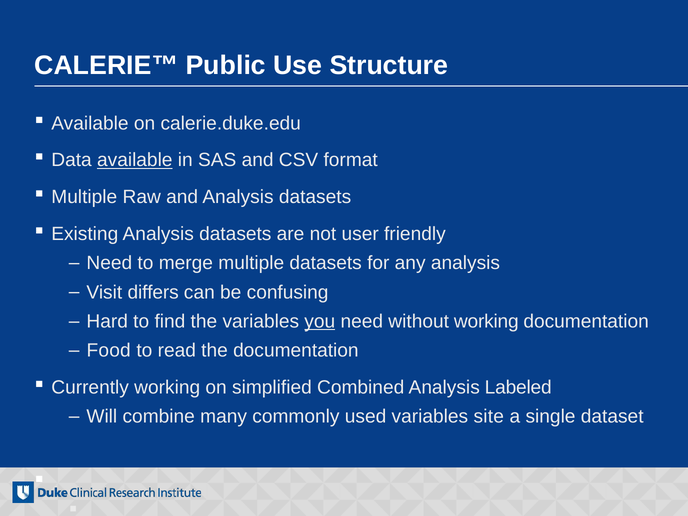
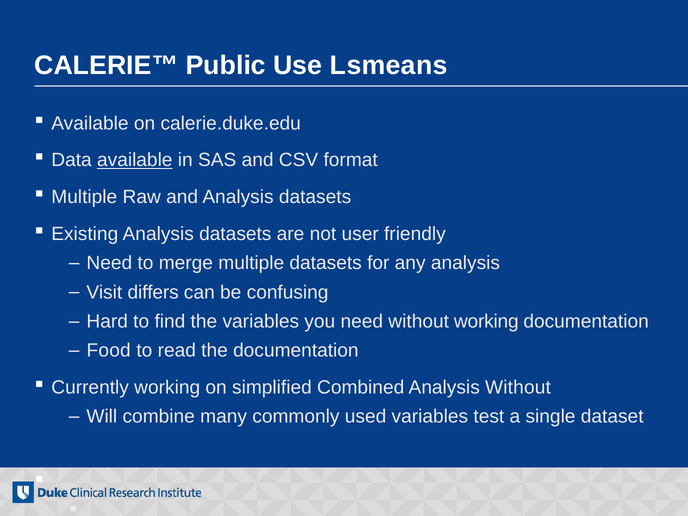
Structure: Structure -> Lsmeans
you underline: present -> none
Analysis Labeled: Labeled -> Without
site: site -> test
